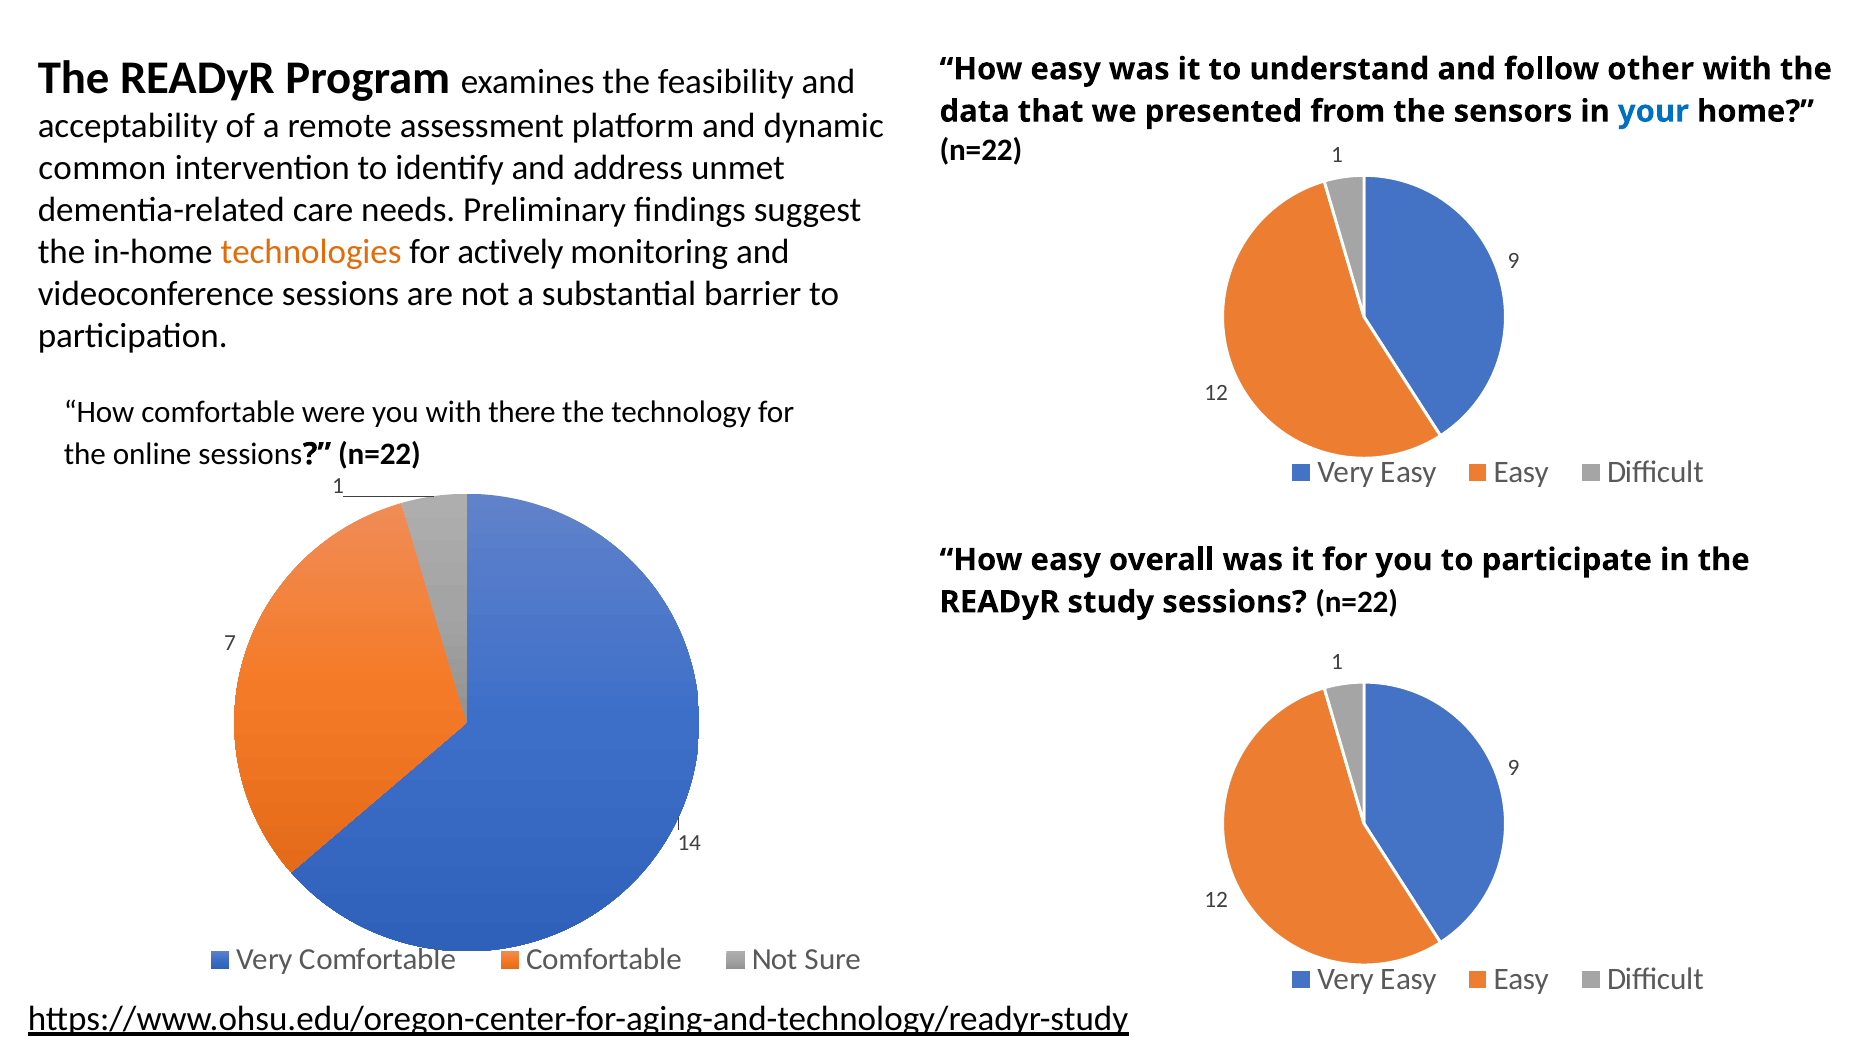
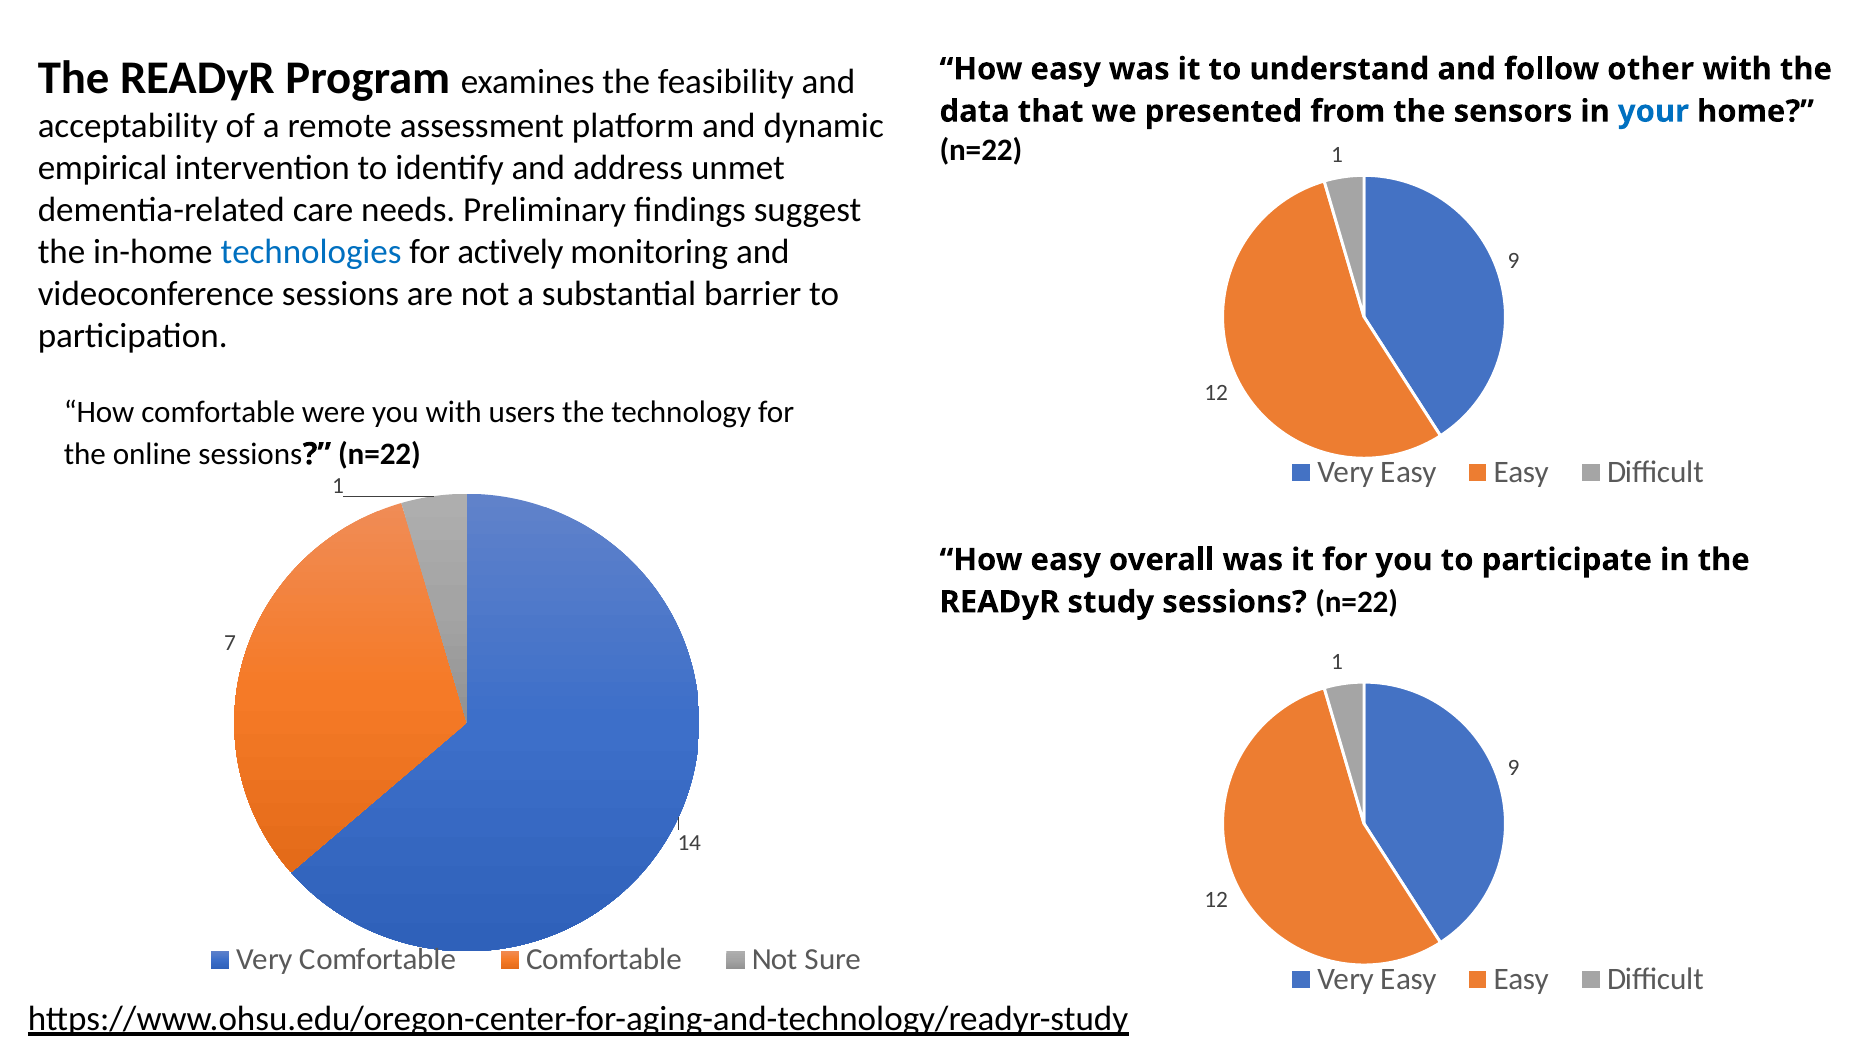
common: common -> empirical
technologies colour: orange -> blue
there: there -> users
